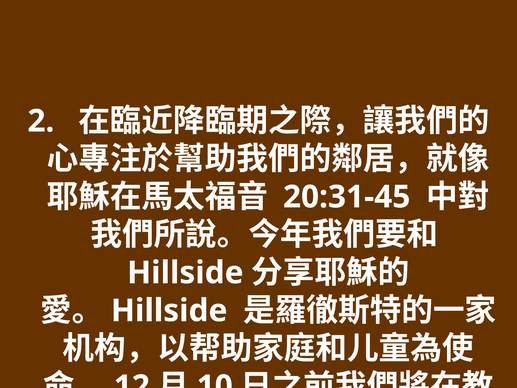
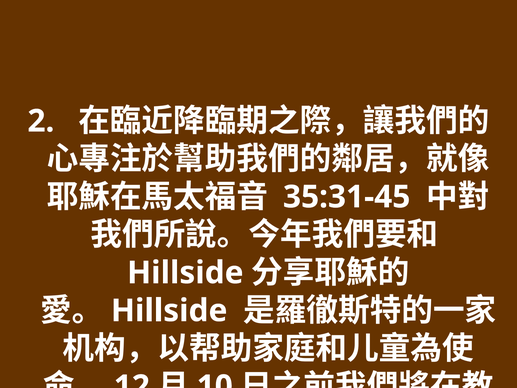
20:31-45: 20:31-45 -> 35:31-45
